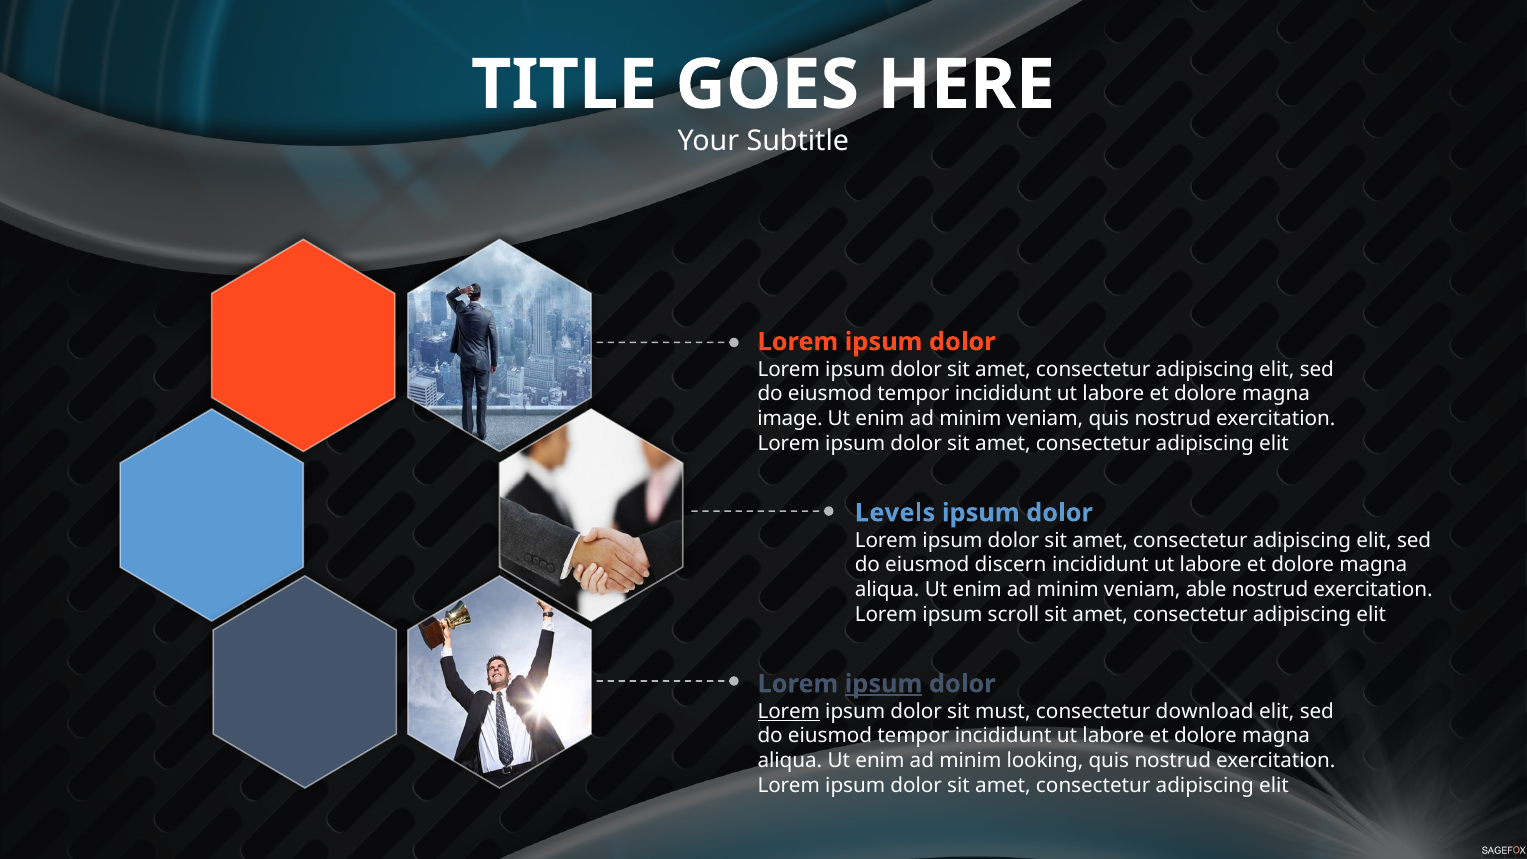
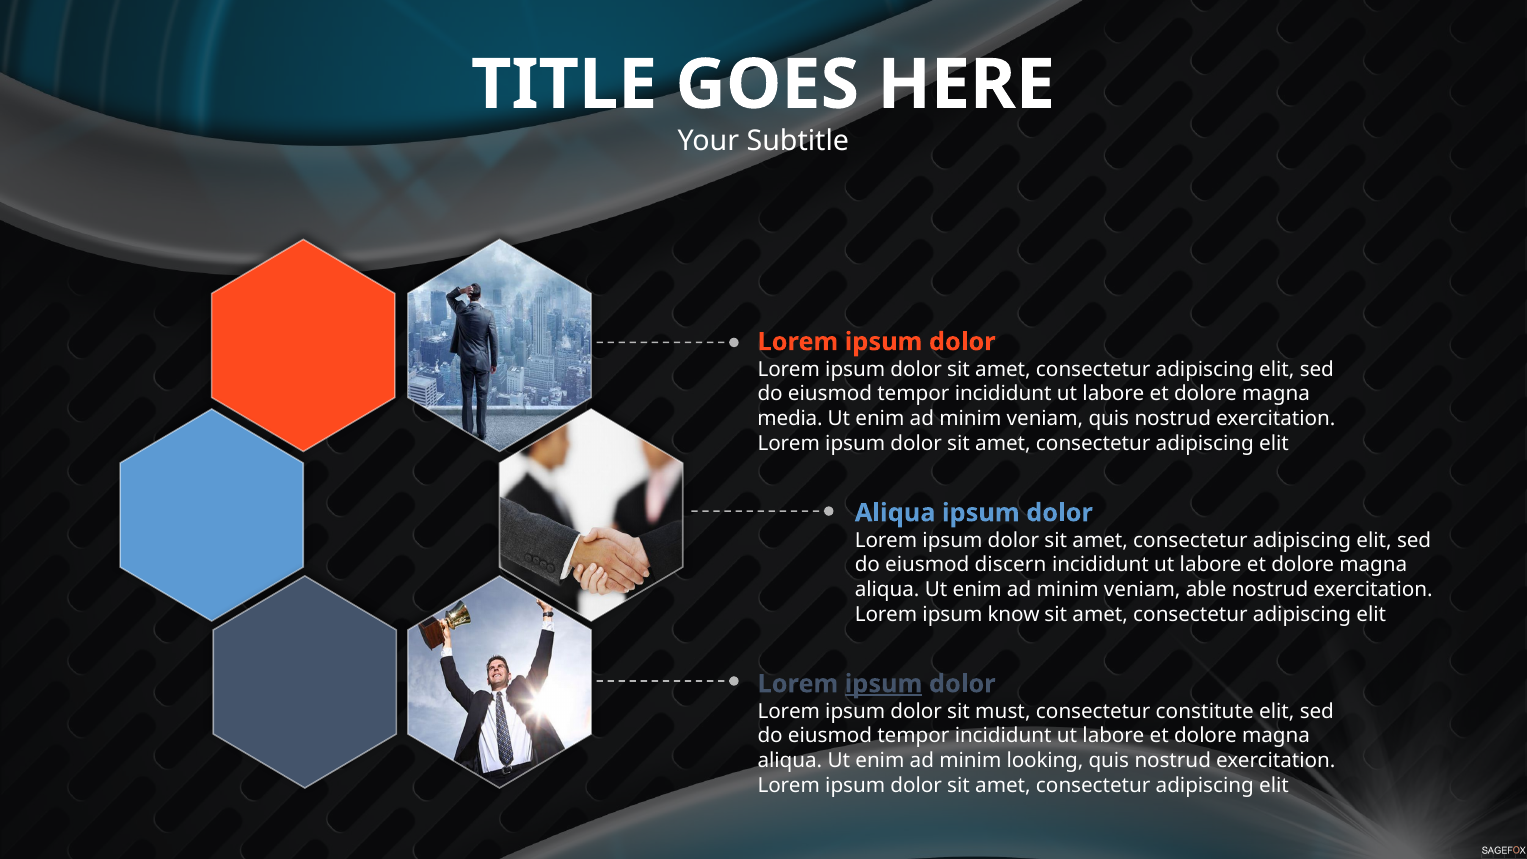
image: image -> media
Levels at (895, 513): Levels -> Aliqua
scroll: scroll -> know
Lorem at (789, 711) underline: present -> none
download: download -> constitute
